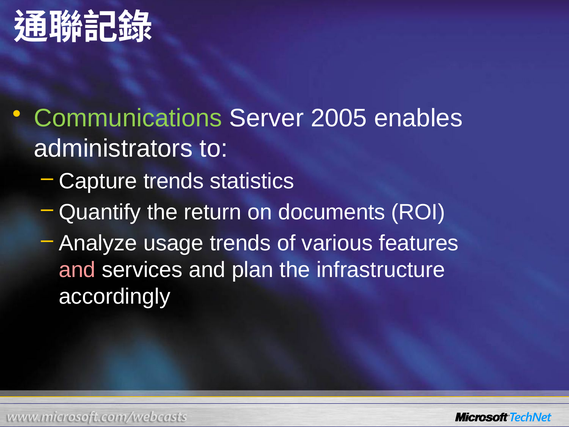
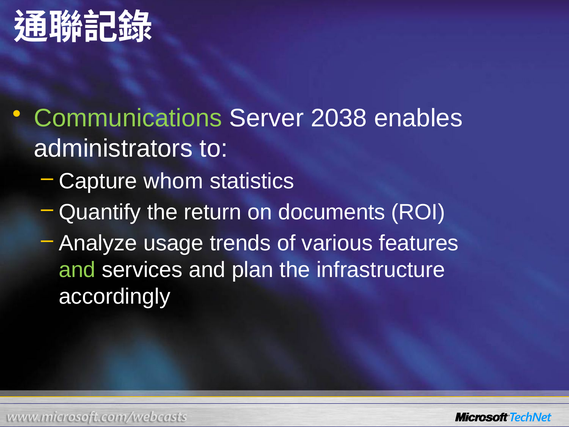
2005: 2005 -> 2038
Capture trends: trends -> whom
and at (77, 270) colour: pink -> light green
